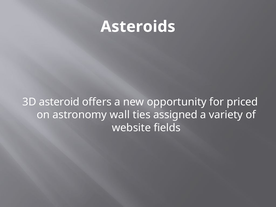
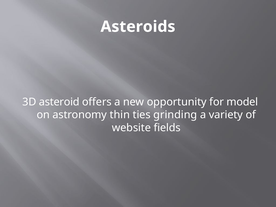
priced: priced -> model
wall: wall -> thin
assigned: assigned -> grinding
